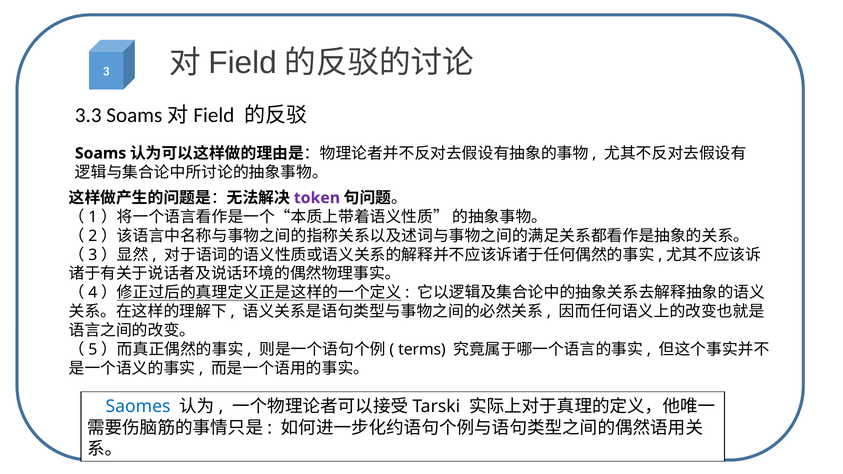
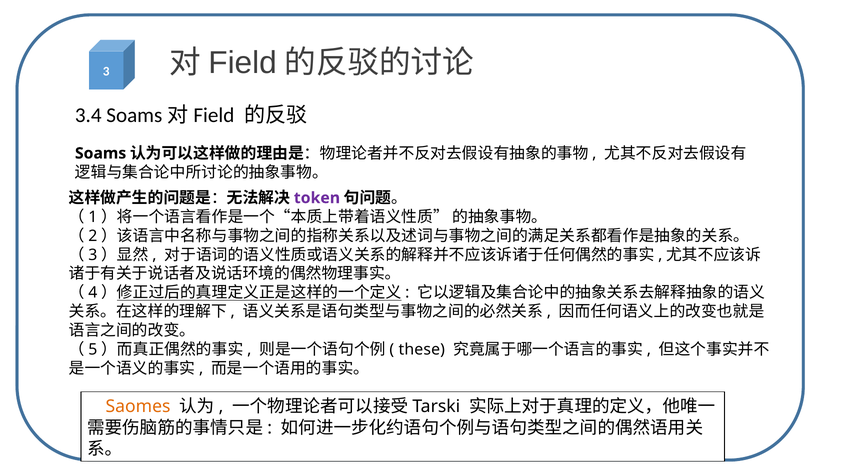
3.3: 3.3 -> 3.4
terms: terms -> these
Saomes colour: blue -> orange
